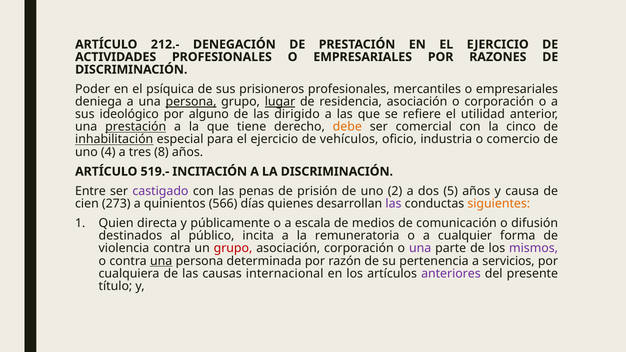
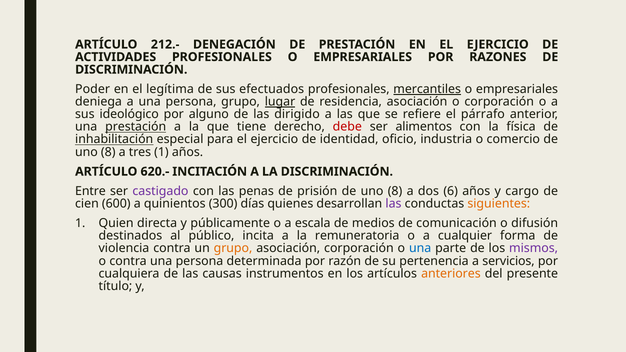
psíquica: psíquica -> legítima
prisioneros: prisioneros -> efectuados
mercantiles underline: none -> present
persona at (191, 102) underline: present -> none
utilidad: utilidad -> párrafo
debe colour: orange -> red
comercial: comercial -> alimentos
cinco: cinco -> física
vehículos: vehículos -> identidad
4 at (108, 152): 4 -> 8
tres 8: 8 -> 1
519.-: 519.- -> 620.-
prisión de uno 2: 2 -> 8
5: 5 -> 6
causa: causa -> cargo
273: 273 -> 600
566: 566 -> 300
grupo at (233, 248) colour: red -> orange
una at (420, 248) colour: purple -> blue
una at (161, 261) underline: present -> none
internacional: internacional -> instrumentos
anteriores colour: purple -> orange
